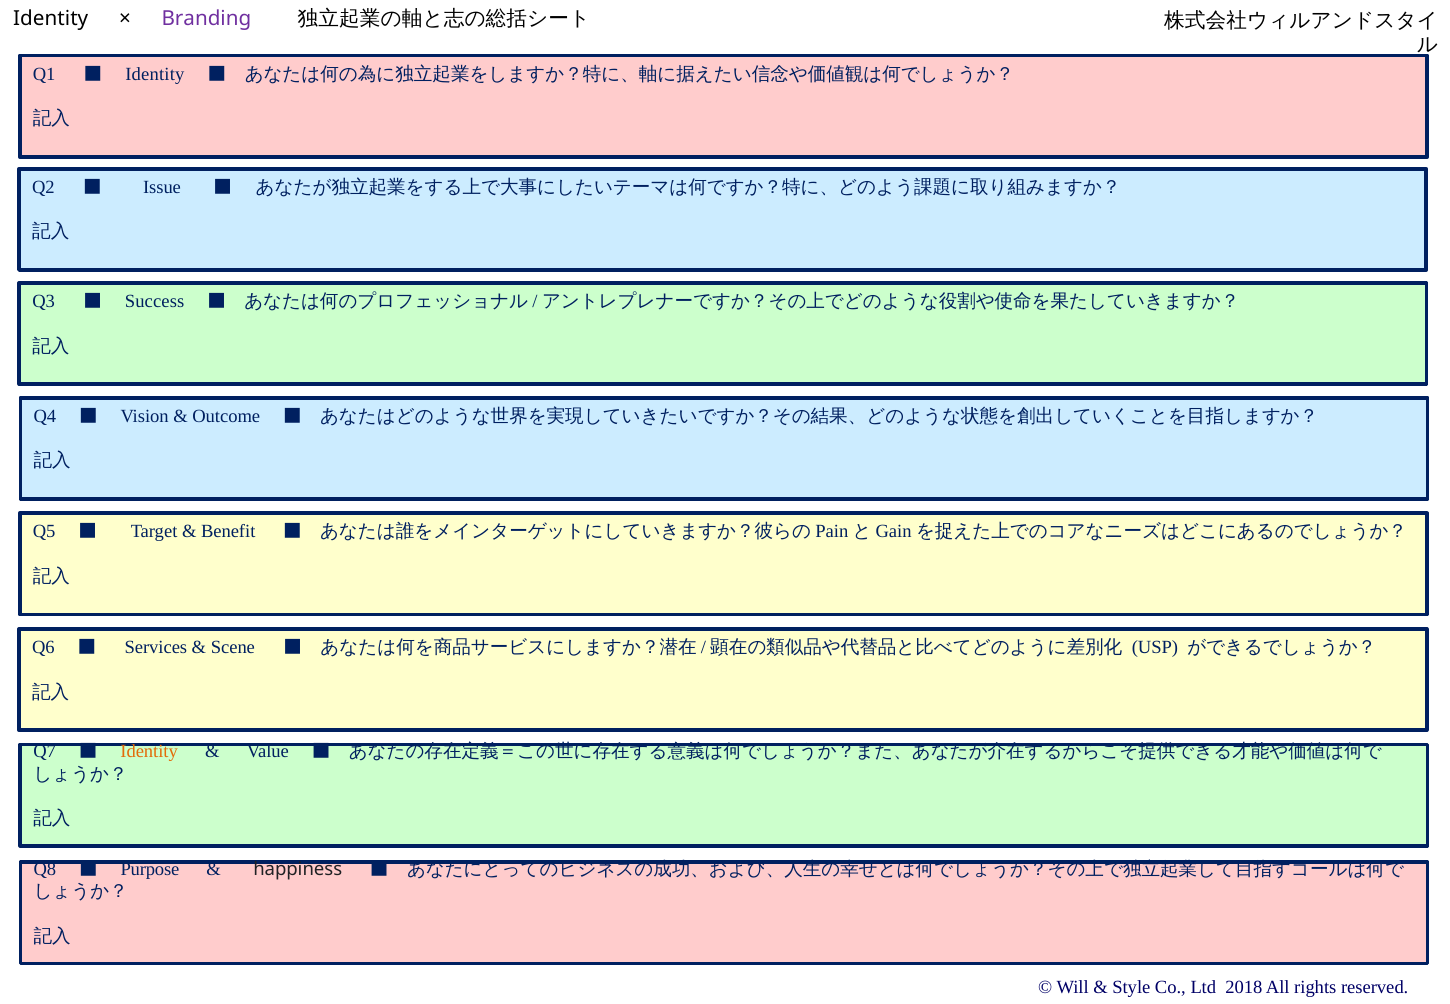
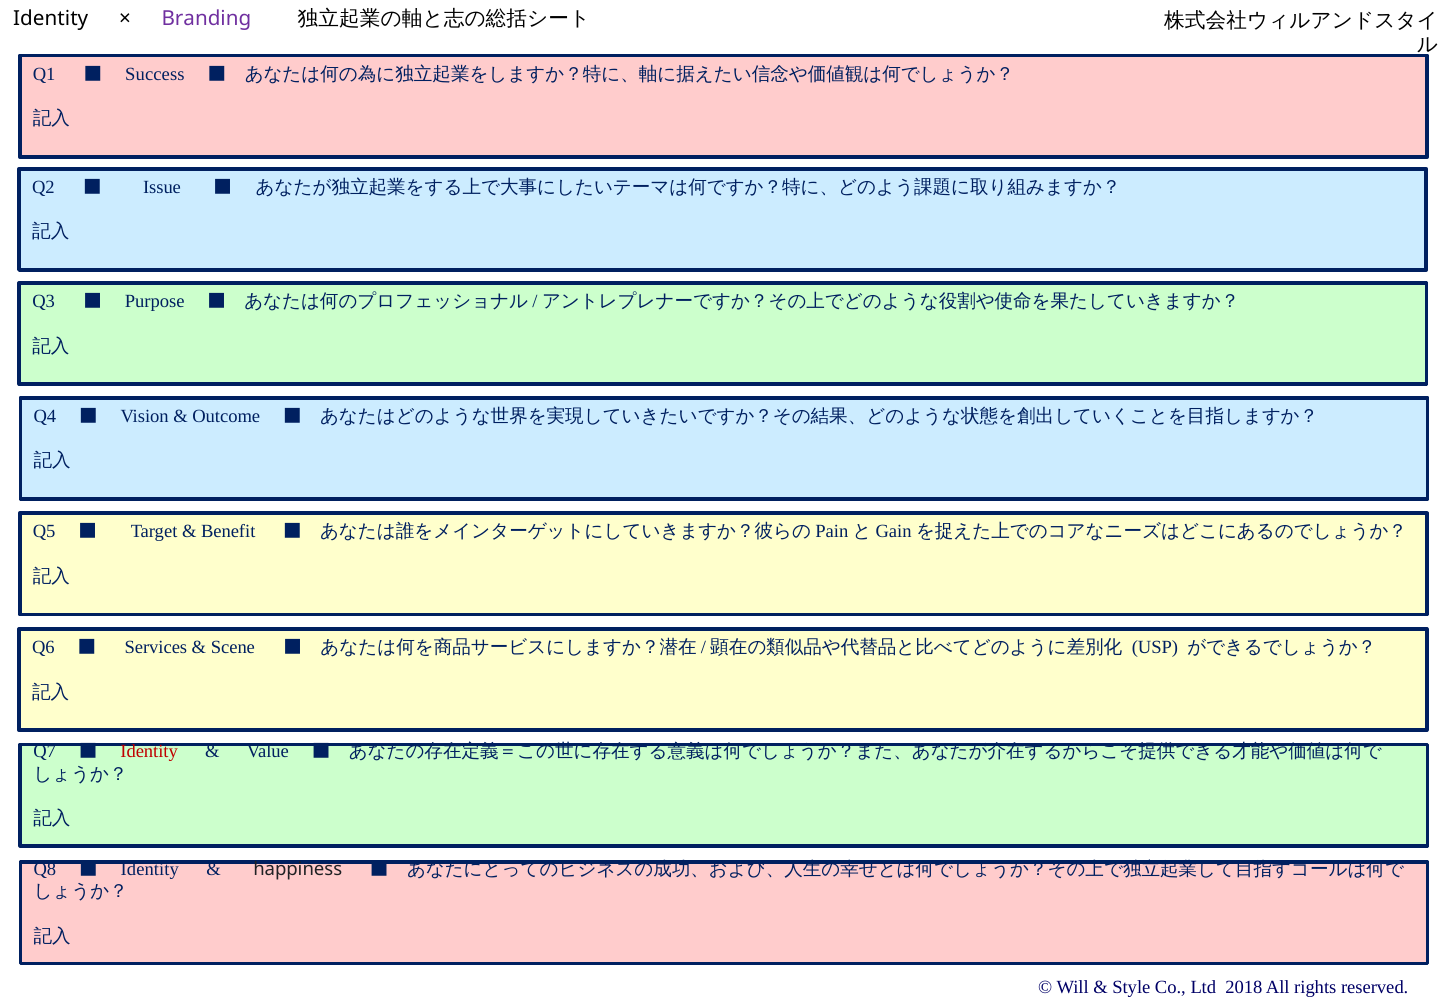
Identity at (155, 74): Identity -> Success
Success: Success -> Purpose
Identity at (149, 752) colour: orange -> red
Purpose at (150, 869): Purpose -> Identity
